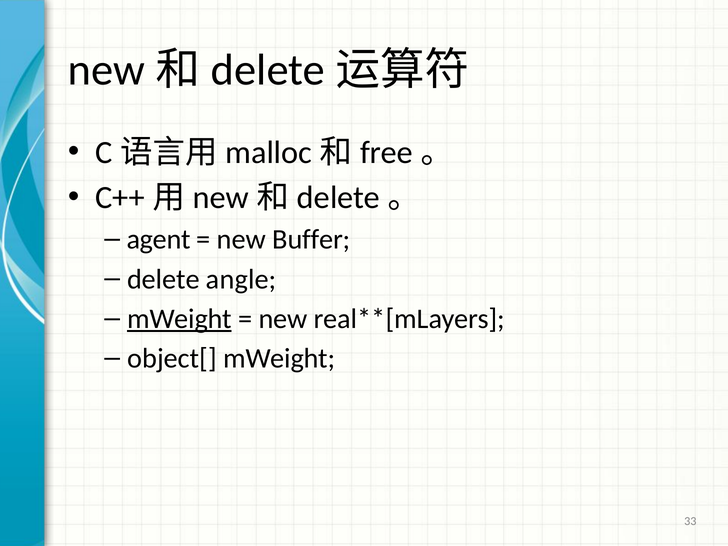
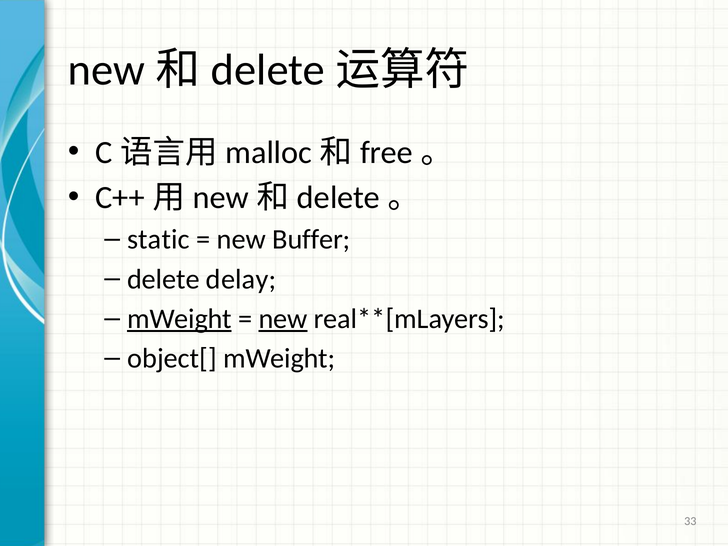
agent: agent -> static
angle: angle -> delay
new at (283, 319) underline: none -> present
